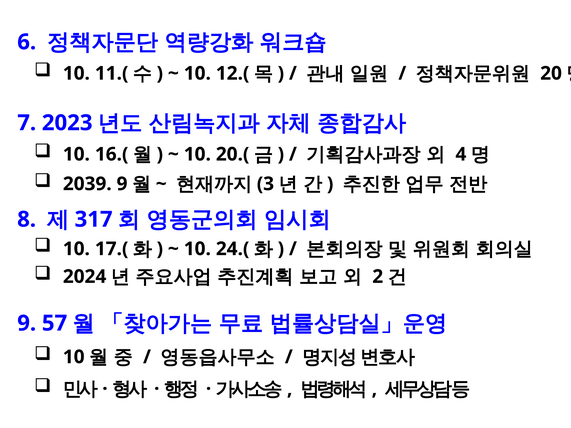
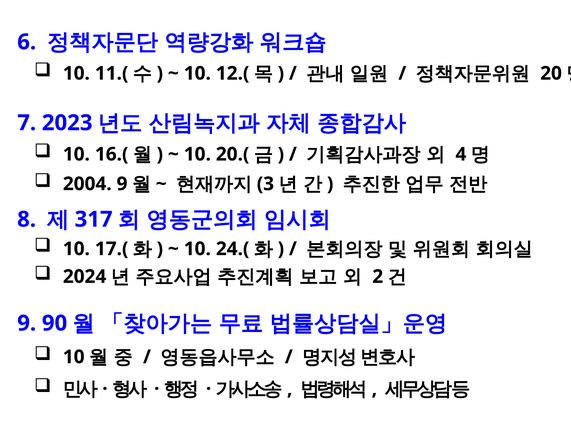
2039: 2039 -> 2004
57: 57 -> 90
